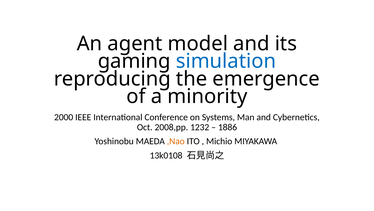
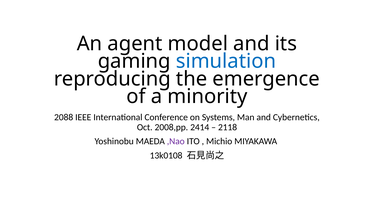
2000: 2000 -> 2088
1232: 1232 -> 2414
1886: 1886 -> 2118
,Nao colour: orange -> purple
